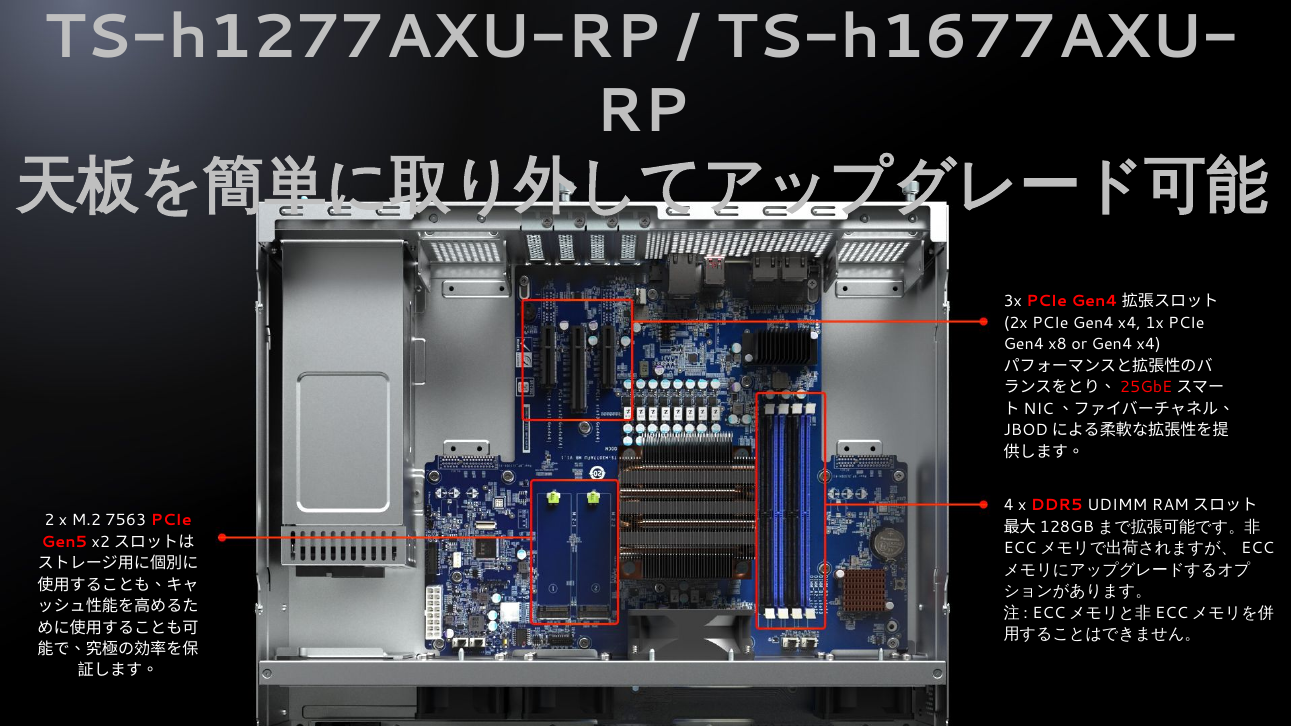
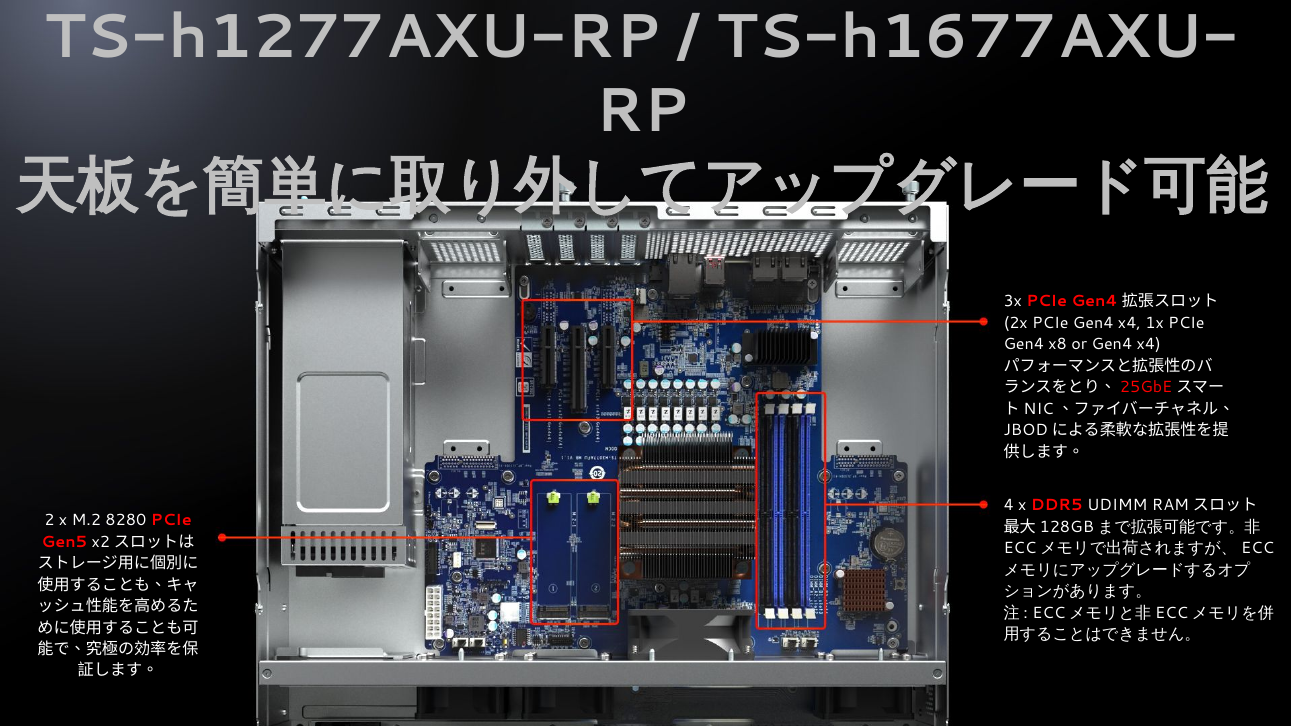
7563: 7563 -> 8280
